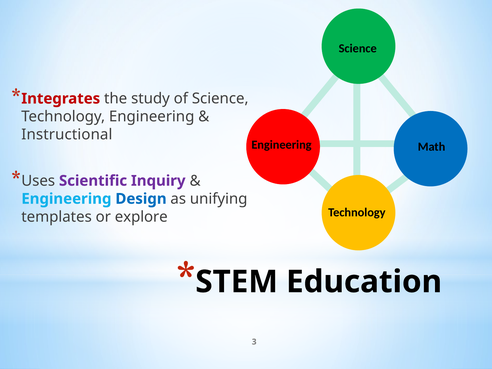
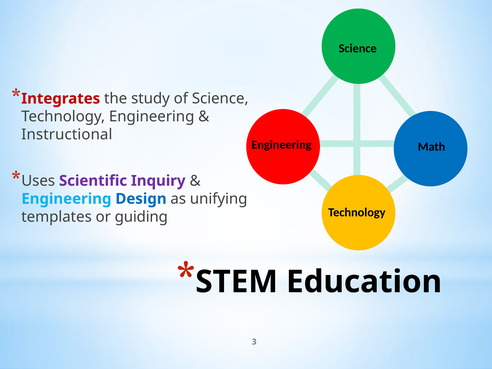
explore: explore -> guiding
